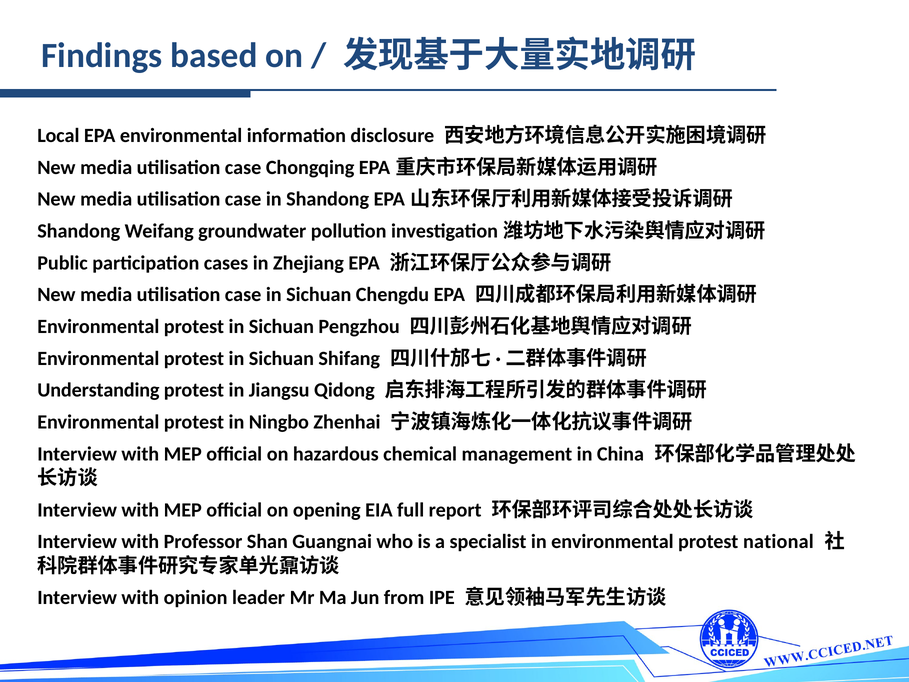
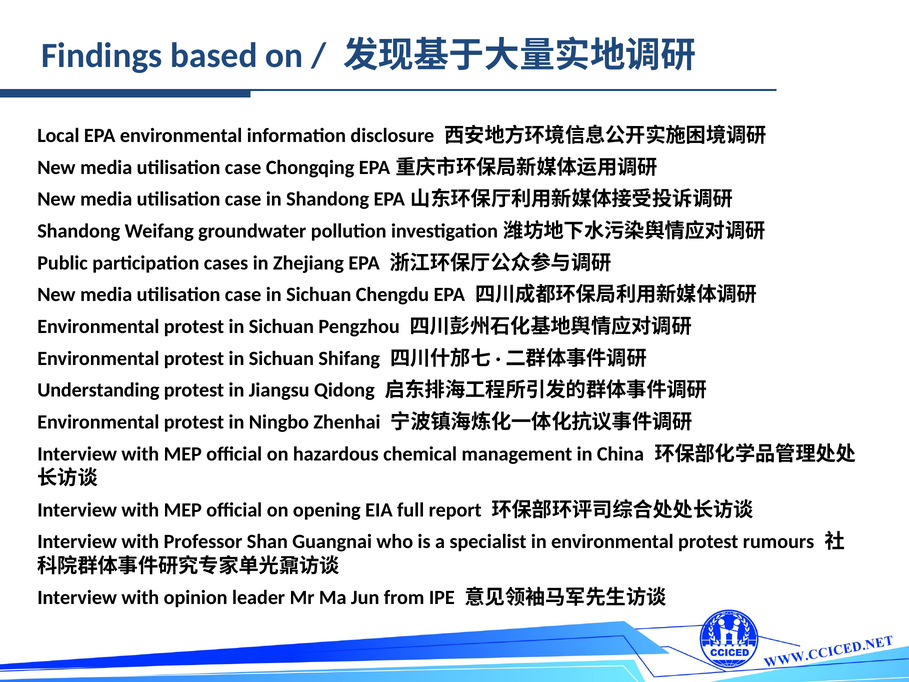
national: national -> rumours
